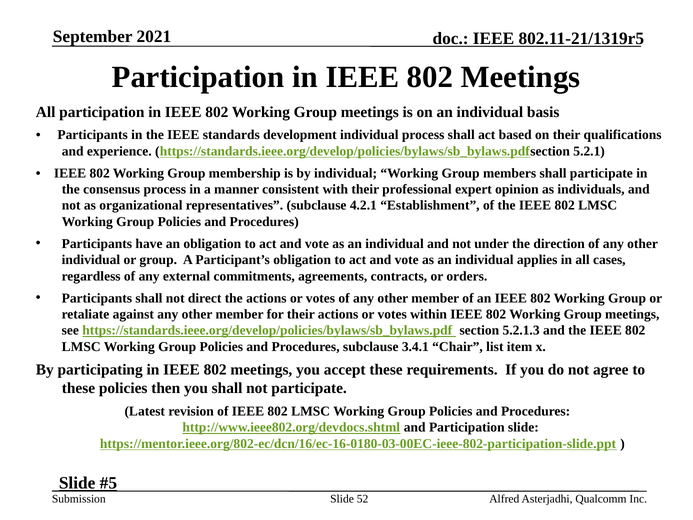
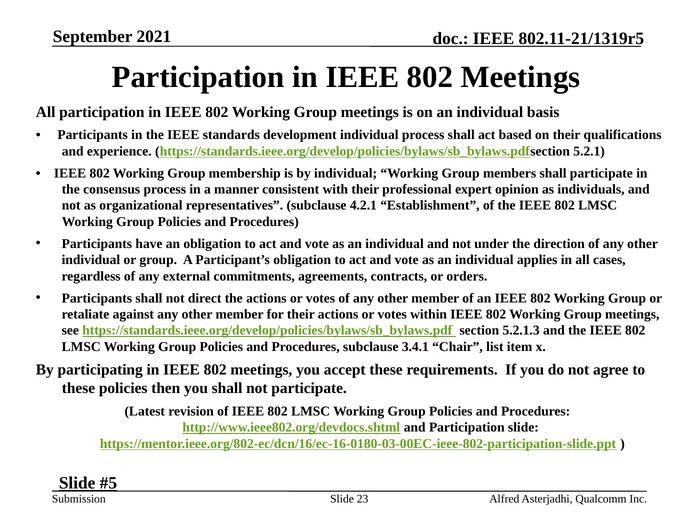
52: 52 -> 23
